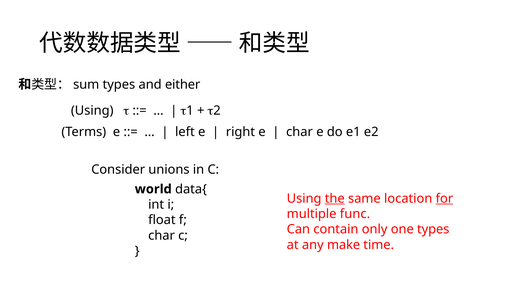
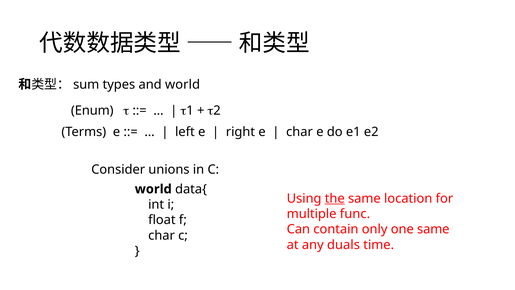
and either: either -> world
Using at (92, 110): Using -> Enum
for underline: present -> none
one types: types -> same
make: make -> duals
